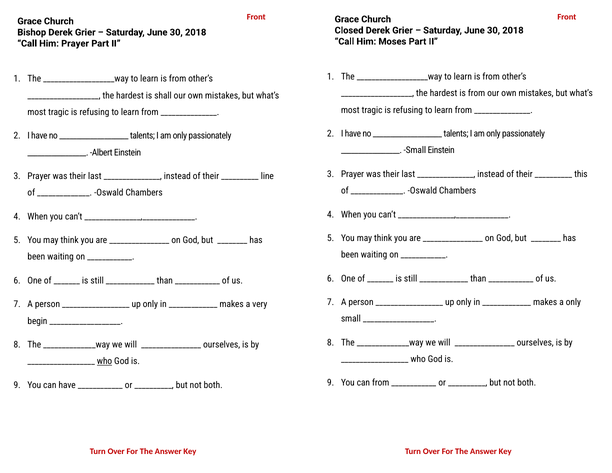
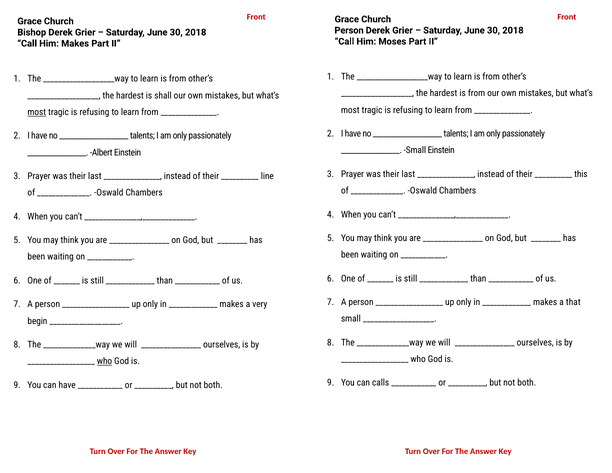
Closed at (349, 30): Closed -> Person
Him Prayer: Prayer -> Makes
most at (37, 112) underline: none -> present
a only: only -> that
can from: from -> calls
